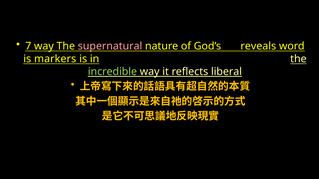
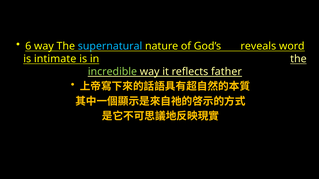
7: 7 -> 6
supernatural colour: pink -> light blue
markers: markers -> intimate
liberal: liberal -> father
